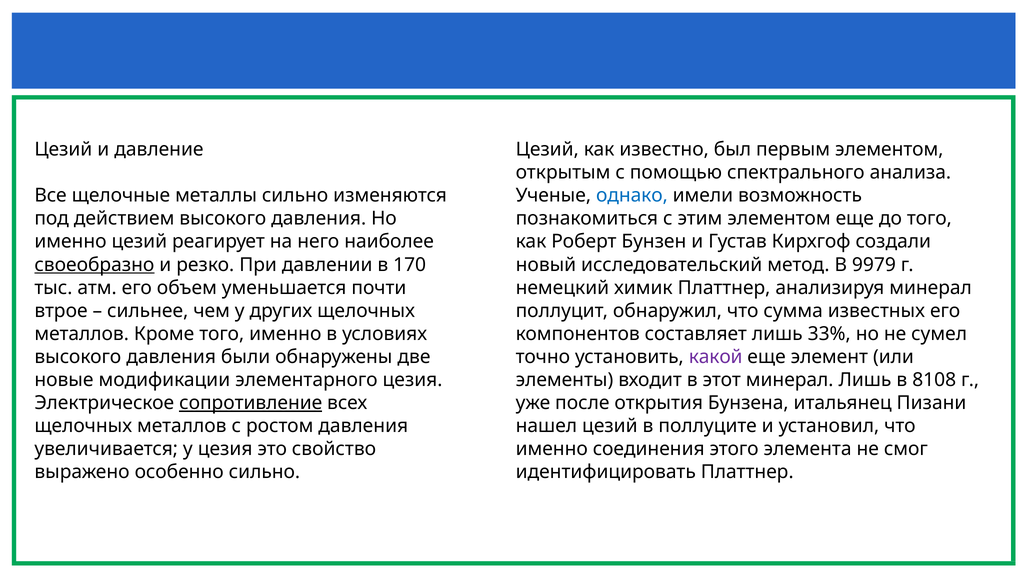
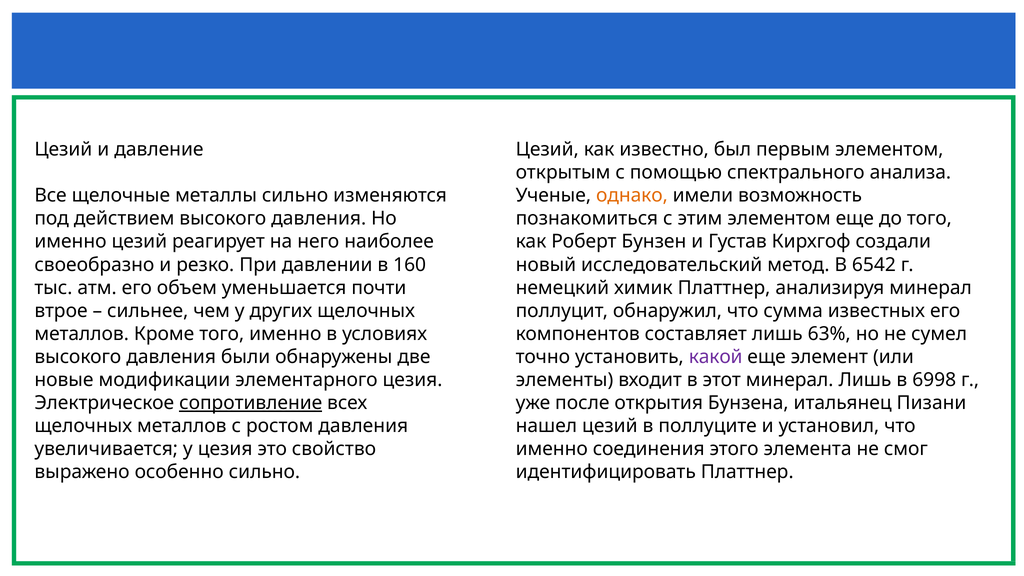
однако colour: blue -> orange
своеобразно underline: present -> none
170: 170 -> 160
9979: 9979 -> 6542
33%: 33% -> 63%
8108: 8108 -> 6998
